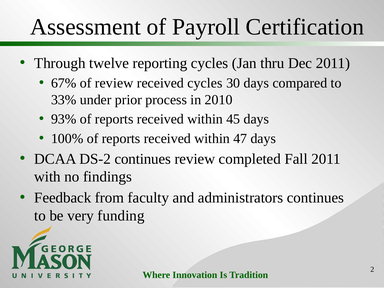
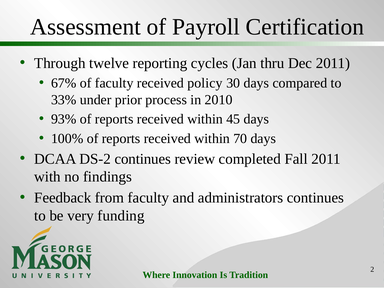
of review: review -> faculty
received cycles: cycles -> policy
47: 47 -> 70
